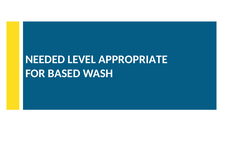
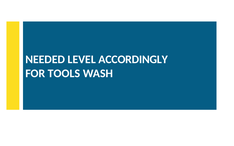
APPROPRIATE: APPROPRIATE -> ACCORDINGLY
BASED: BASED -> TOOLS
